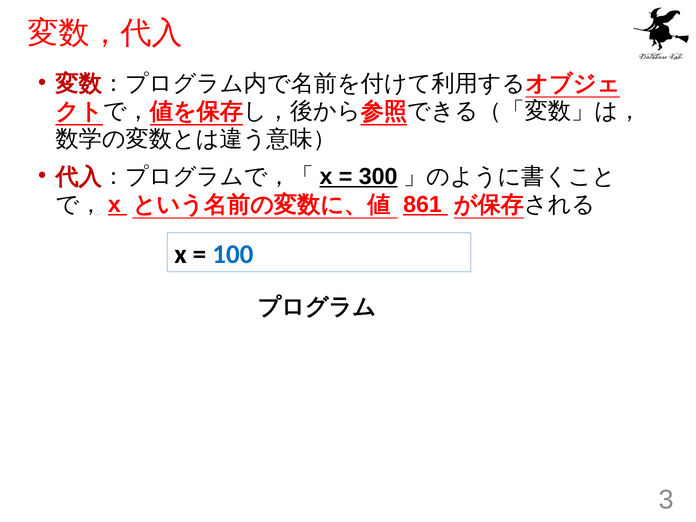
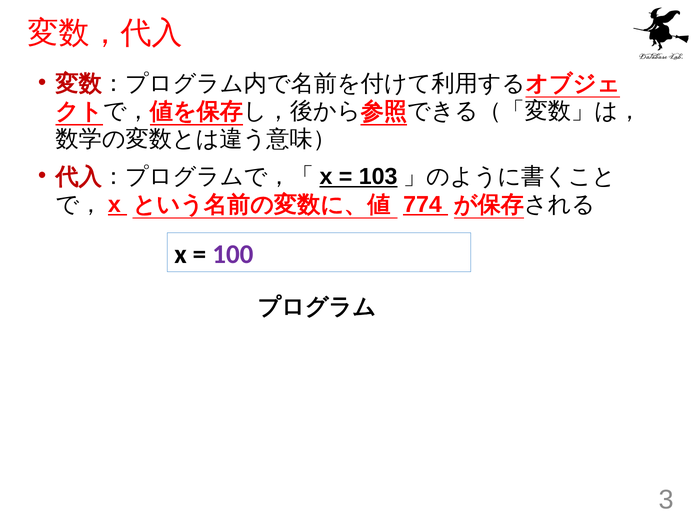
300: 300 -> 103
861: 861 -> 774
100 colour: blue -> purple
